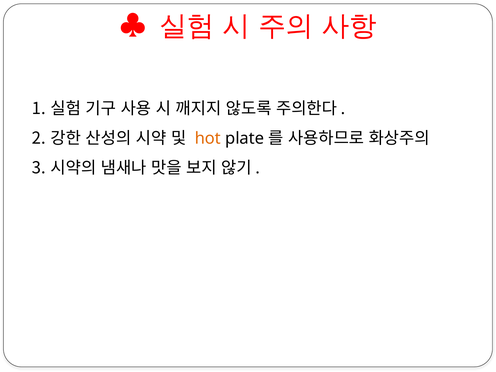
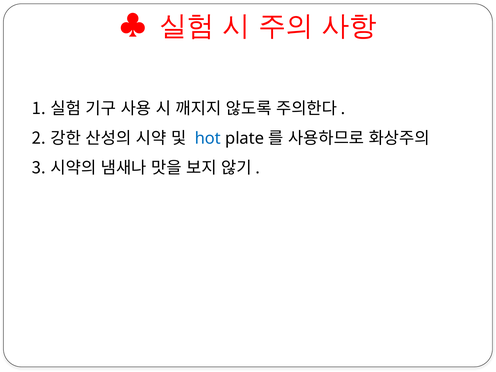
hot colour: orange -> blue
